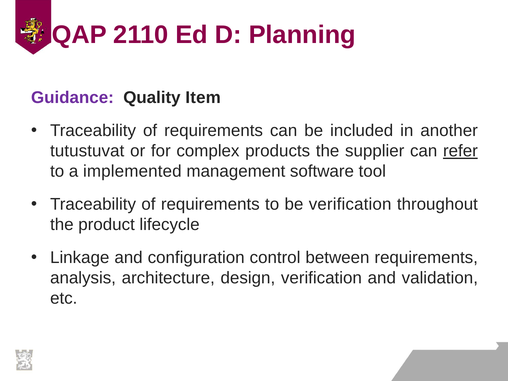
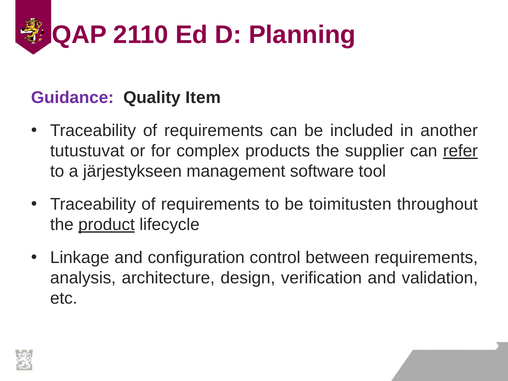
implemented: implemented -> järjestykseen
be verification: verification -> toimitusten
product underline: none -> present
